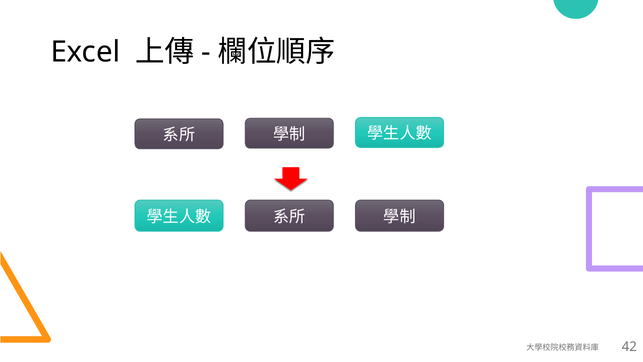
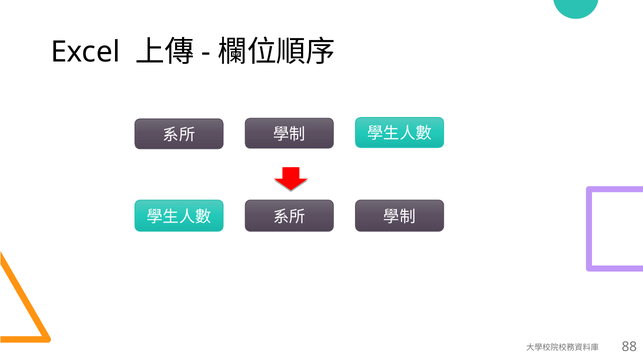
42: 42 -> 88
